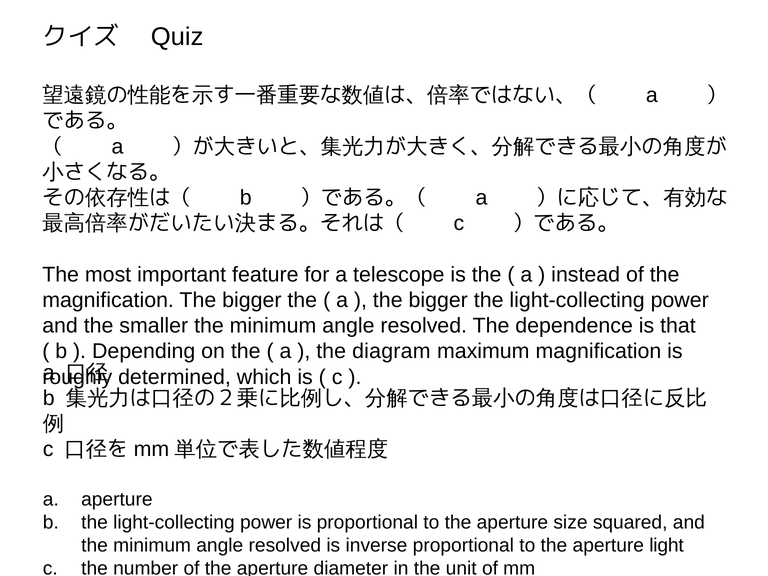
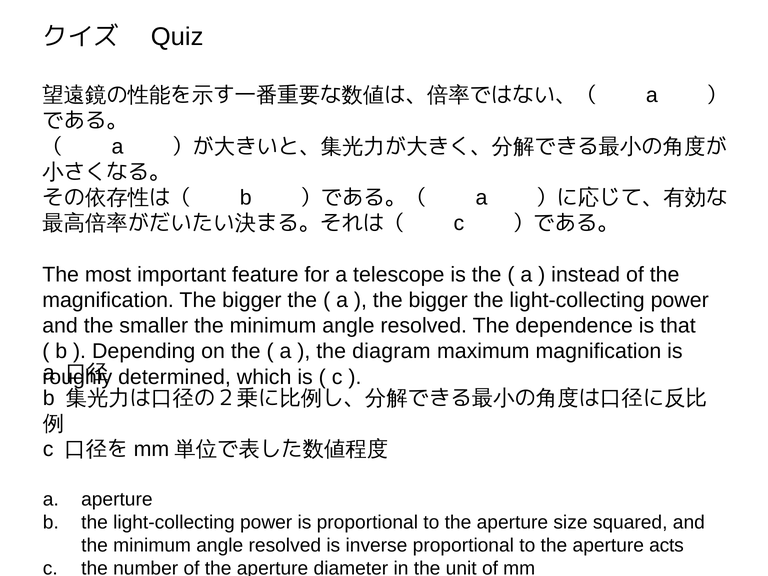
light: light -> acts
